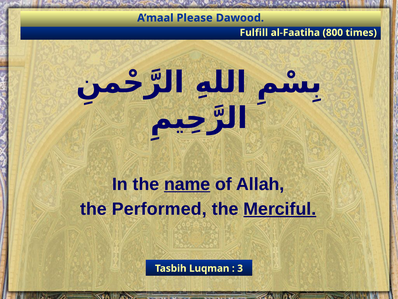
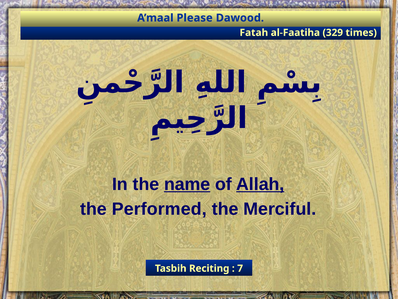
Fulfill: Fulfill -> Fatah
800: 800 -> 329
Allah underline: none -> present
Merciful underline: present -> none
Luqman: Luqman -> Reciting
3: 3 -> 7
